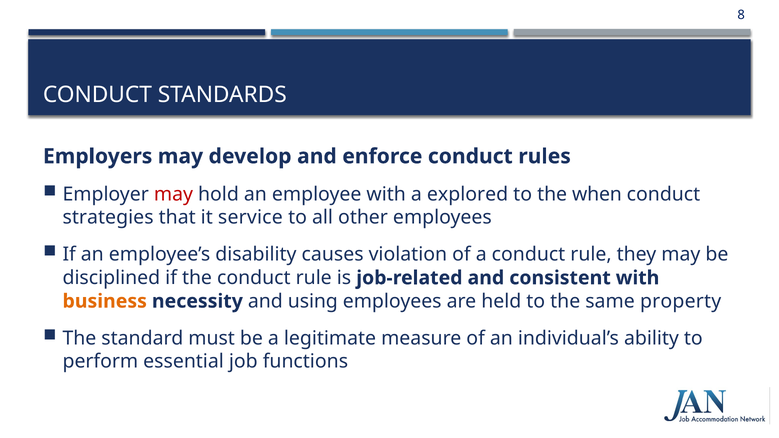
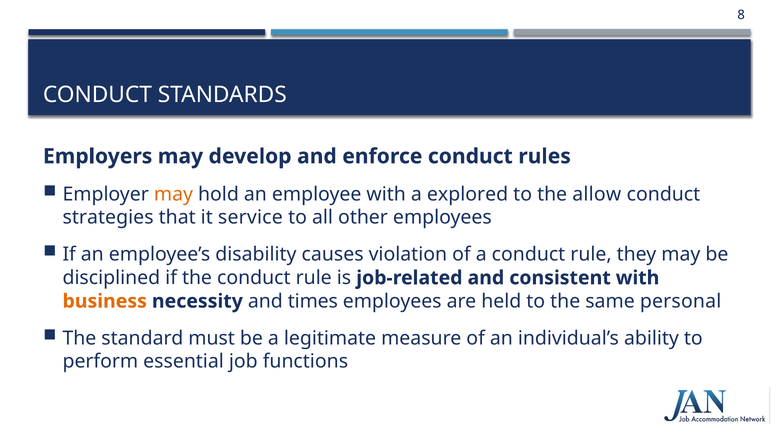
may at (173, 194) colour: red -> orange
when: when -> allow
using: using -> times
property: property -> personal
